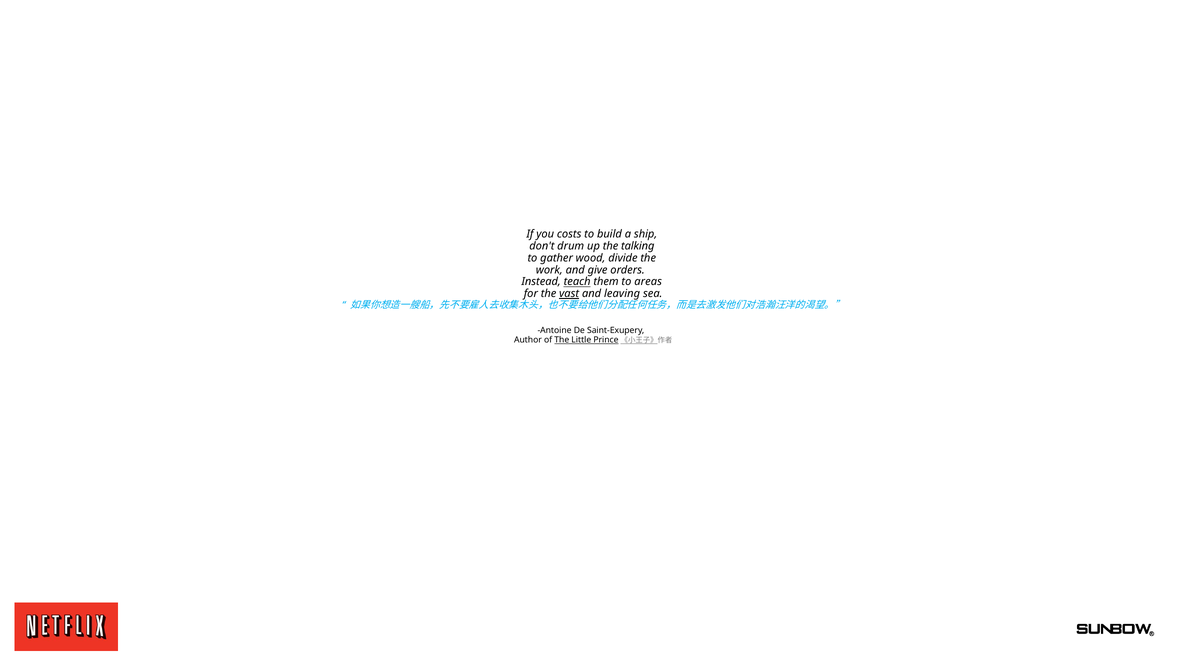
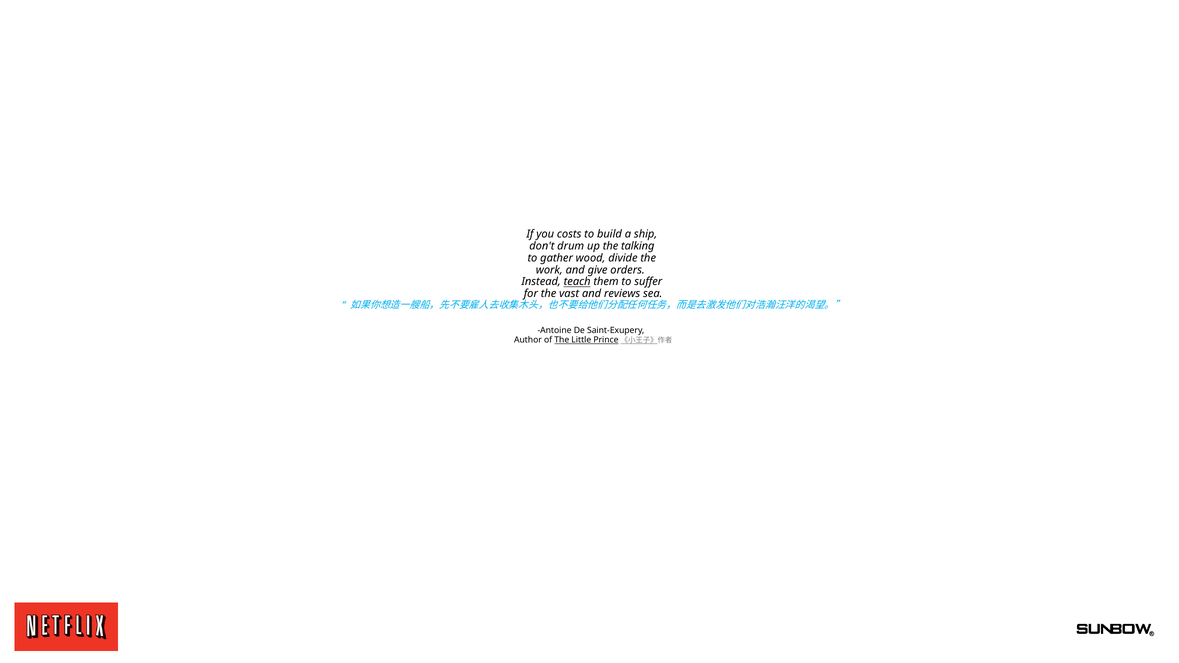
areas: areas -> suffer
vast underline: present -> none
leaving: leaving -> reviews
